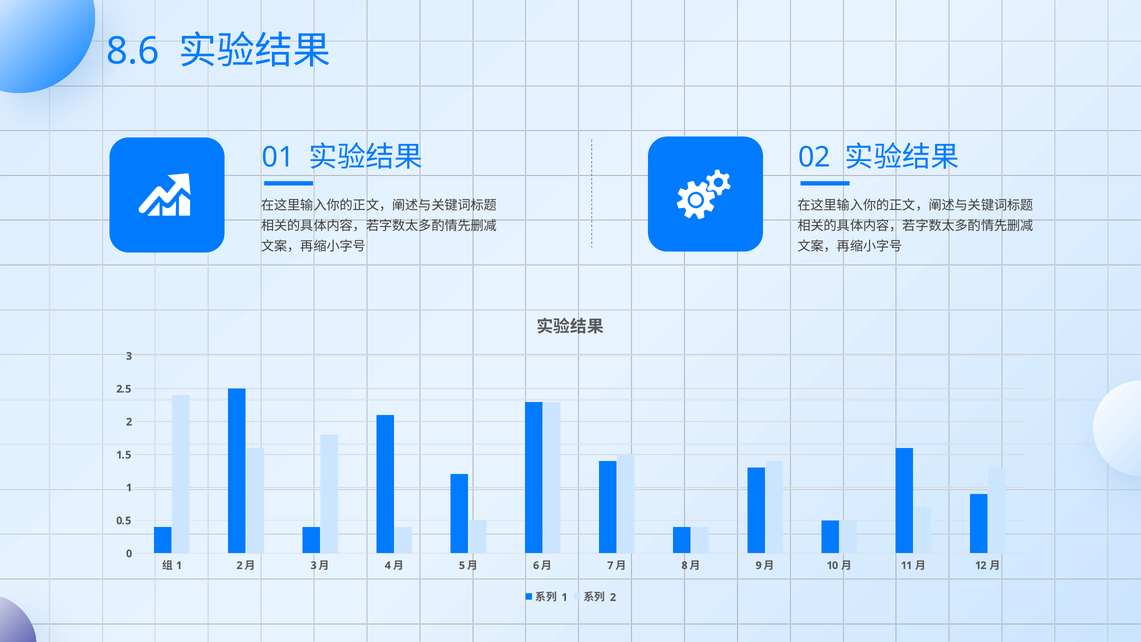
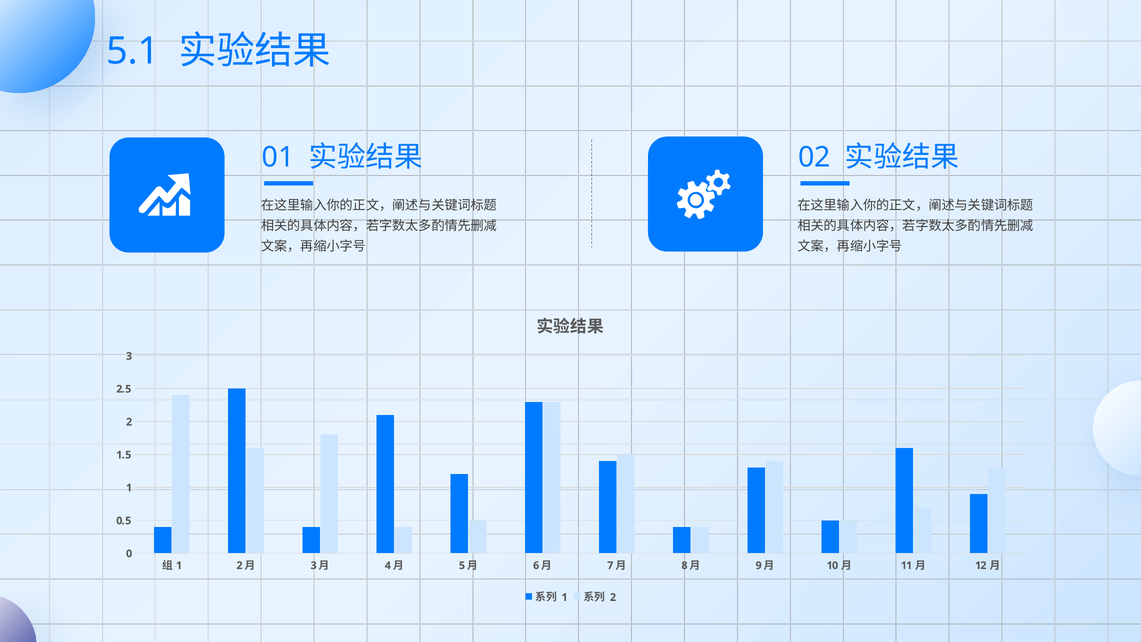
8.6: 8.6 -> 5.1
